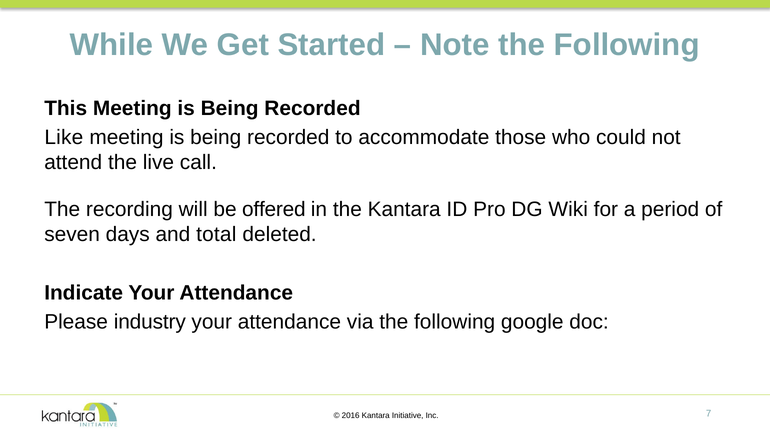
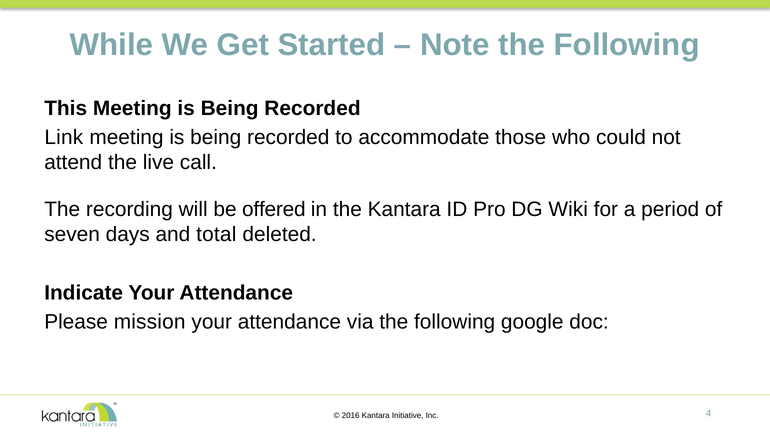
Like: Like -> Link
industry: industry -> mission
7: 7 -> 4
